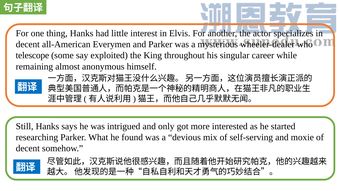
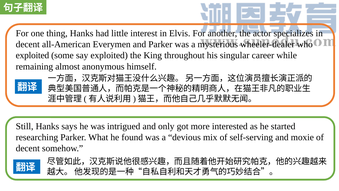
telescope at (32, 55): telescope -> exploited
